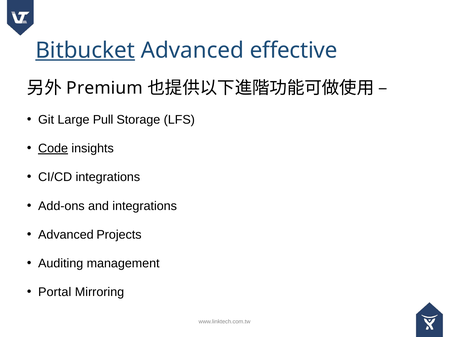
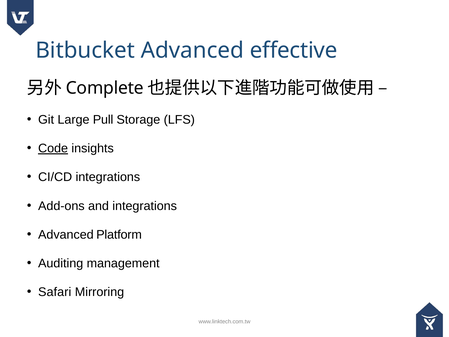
Bitbucket underline: present -> none
Premium: Premium -> Complete
Projects: Projects -> Platform
Portal: Portal -> Safari
